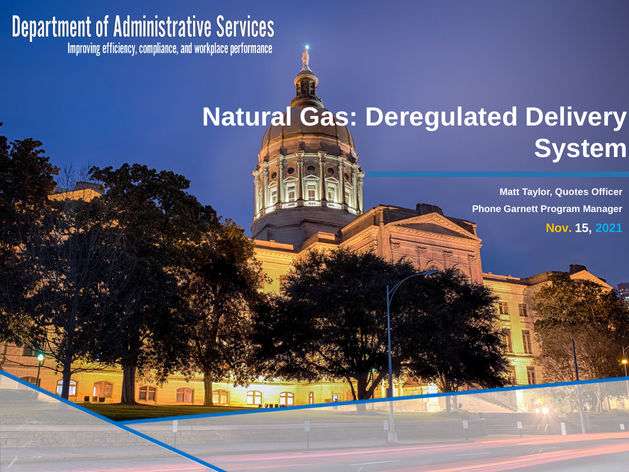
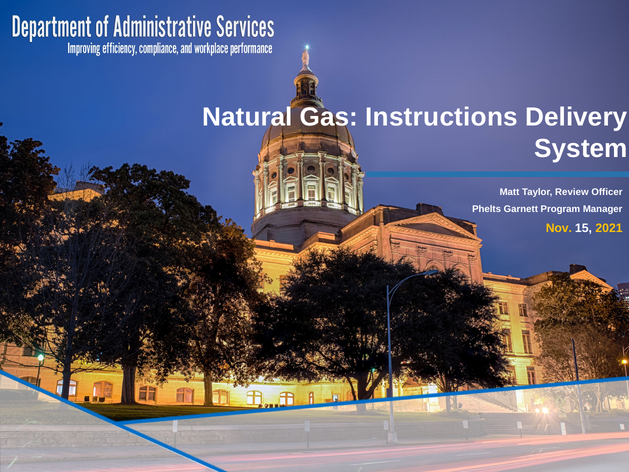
Deregulated: Deregulated -> Instructions
Quotes: Quotes -> Review
Phone: Phone -> Phelts
2021 colour: light blue -> yellow
